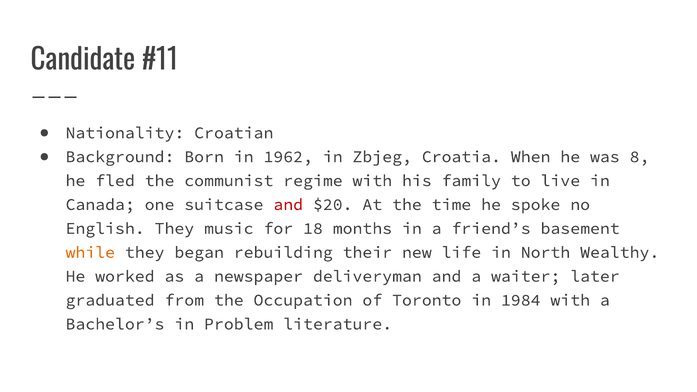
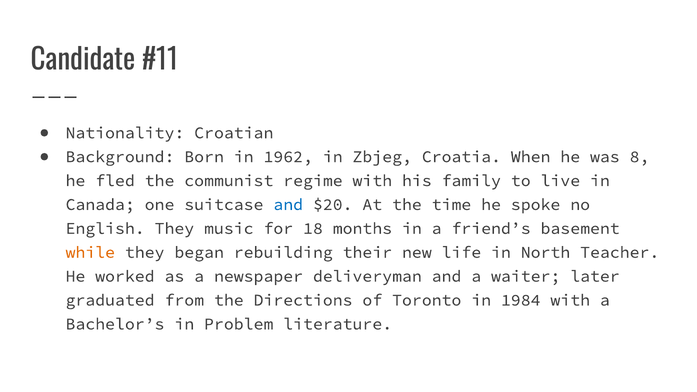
and at (288, 205) colour: red -> blue
Wealthy: Wealthy -> Teacher
Occupation: Occupation -> Directions
